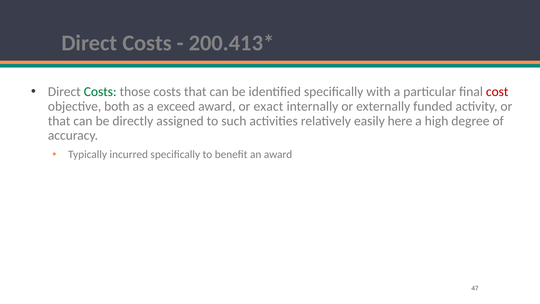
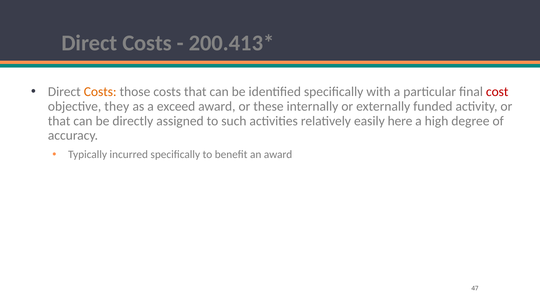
Costs at (100, 92) colour: green -> orange
both: both -> they
exact: exact -> these
